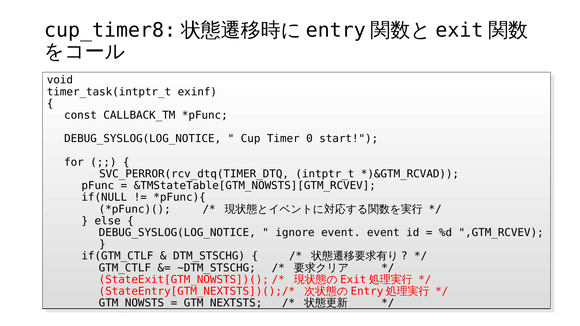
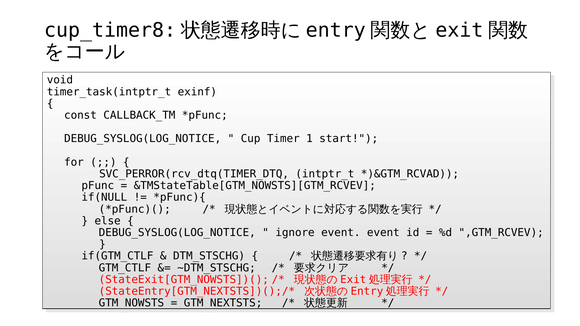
0: 0 -> 1
